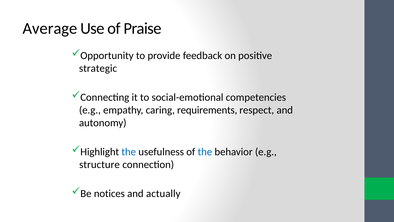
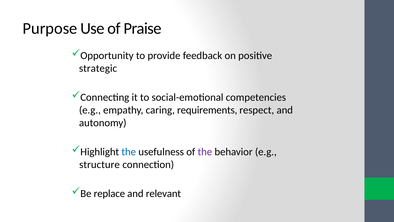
Average: Average -> Purpose
the at (205, 152) colour: blue -> purple
notices: notices -> replace
actually: actually -> relevant
